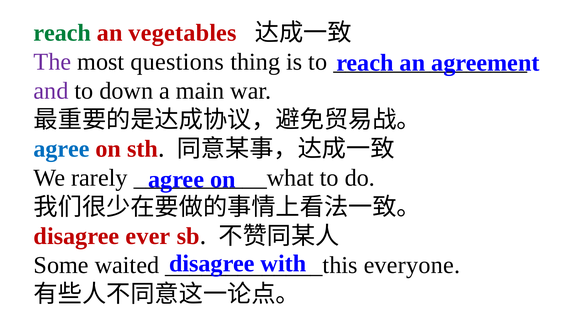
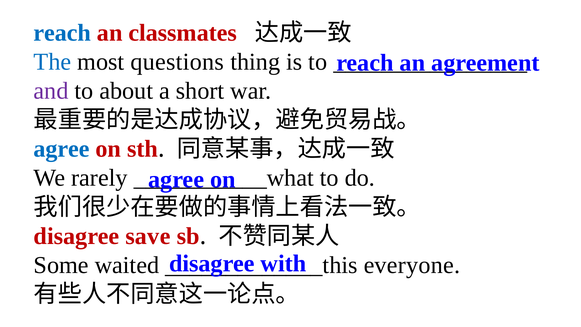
reach at (62, 33) colour: green -> blue
vegetables: vegetables -> classmates
The colour: purple -> blue
down: down -> about
main: main -> short
ever: ever -> save
